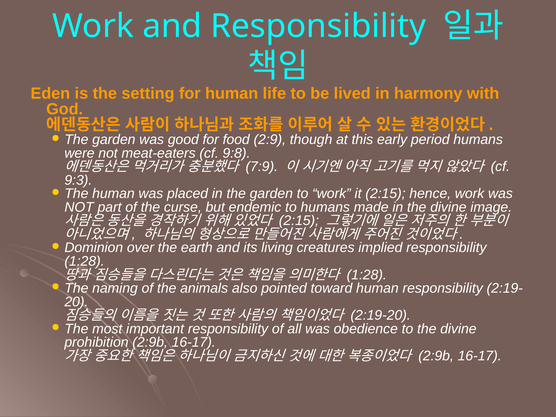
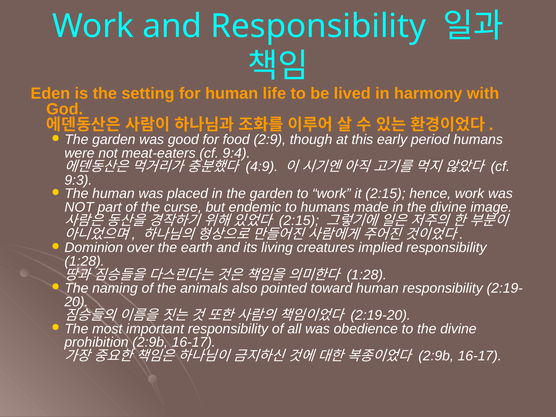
9:8: 9:8 -> 9:4
7:9: 7:9 -> 4:9
